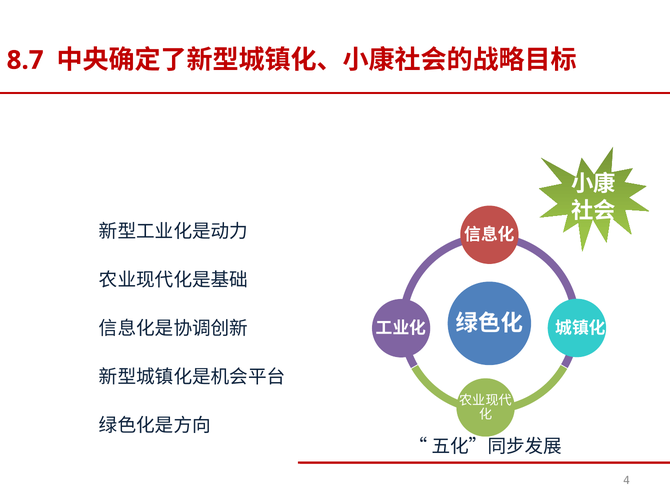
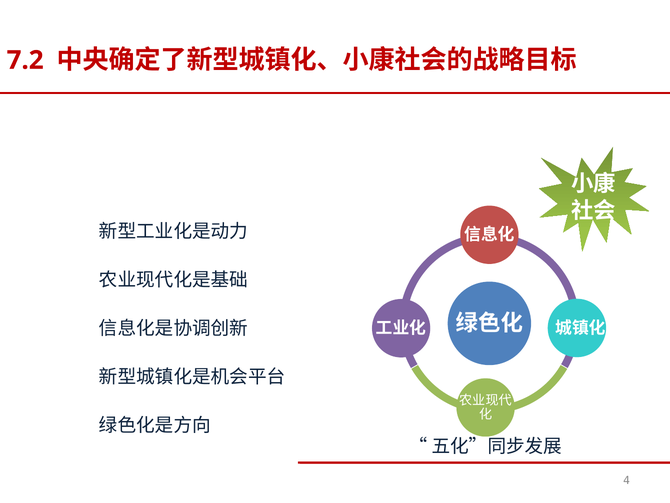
8.7: 8.7 -> 7.2
